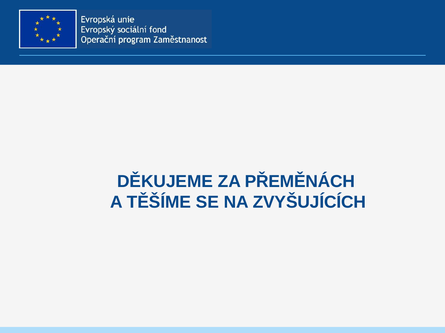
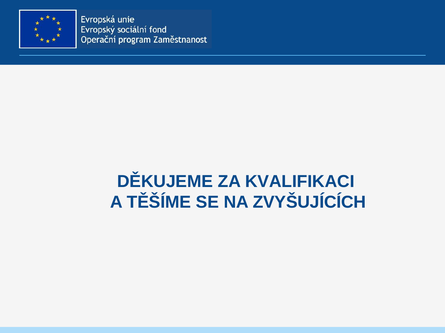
PŘEMĚNÁCH: PŘEMĚNÁCH -> KVALIFIKACI
